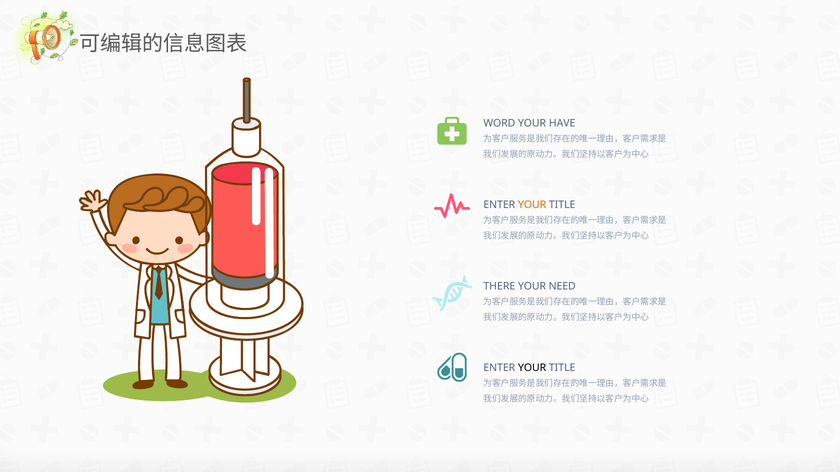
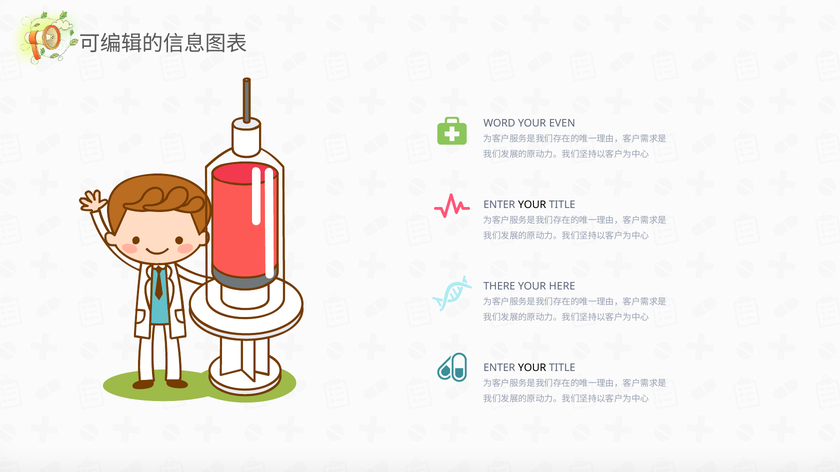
HAVE: HAVE -> EVEN
YOUR at (532, 205) colour: orange -> black
NEED: NEED -> HERE
